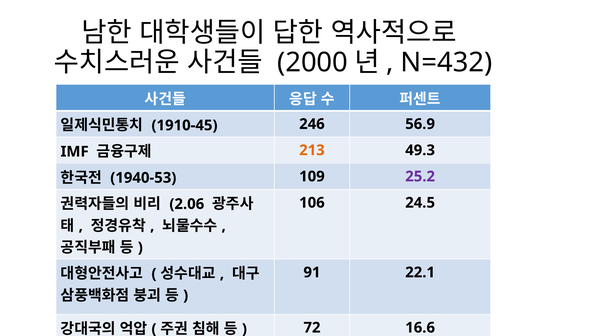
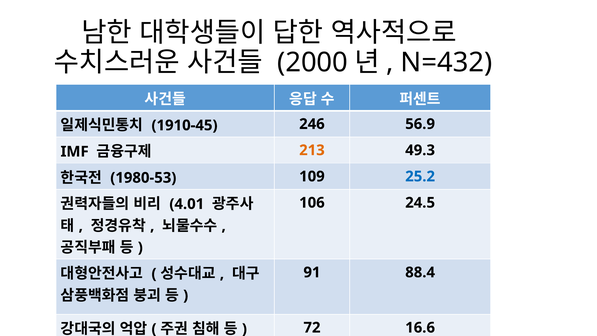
1940-53: 1940-53 -> 1980-53
25.2 colour: purple -> blue
2.06: 2.06 -> 4.01
22.1: 22.1 -> 88.4
